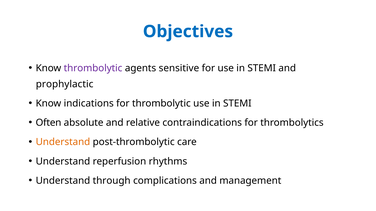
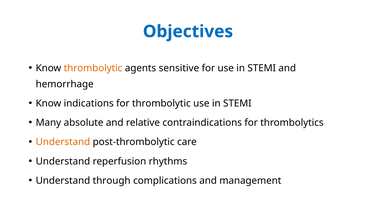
thrombolytic at (93, 68) colour: purple -> orange
prophylactic: prophylactic -> hemorrhage
Often: Often -> Many
